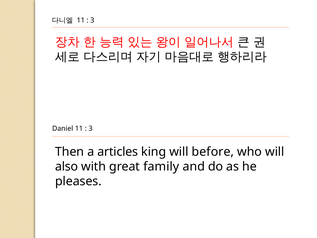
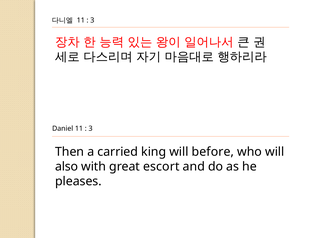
articles: articles -> carried
family: family -> escort
